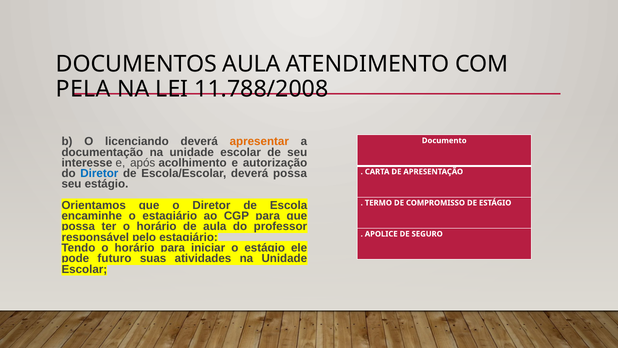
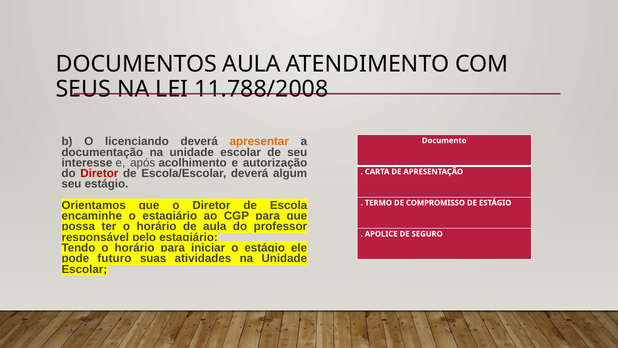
PELA: PELA -> SEUS
Diretor at (99, 173) colour: blue -> red
deverá possa: possa -> algum
